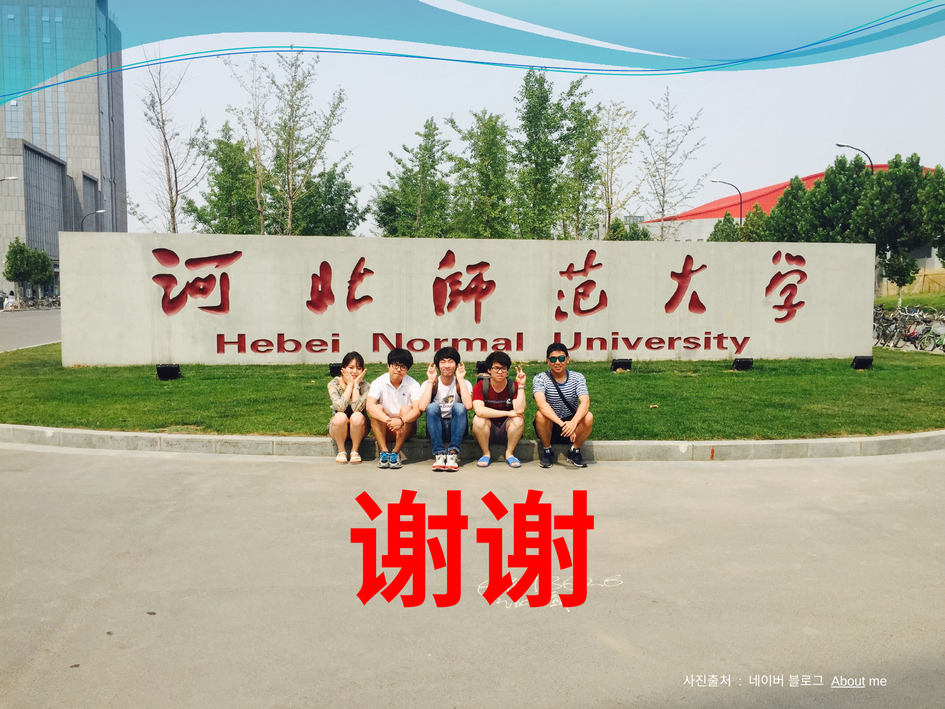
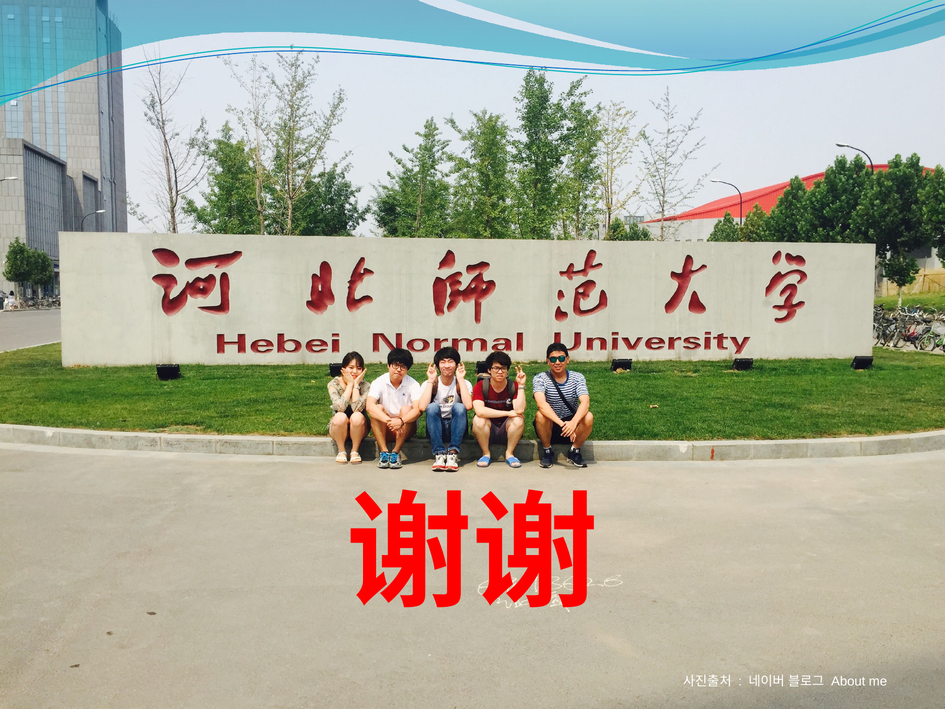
About underline: present -> none
